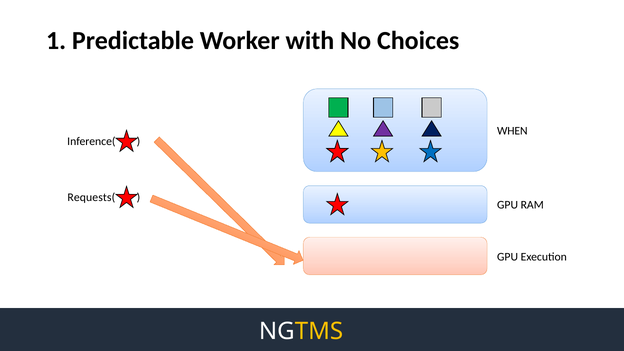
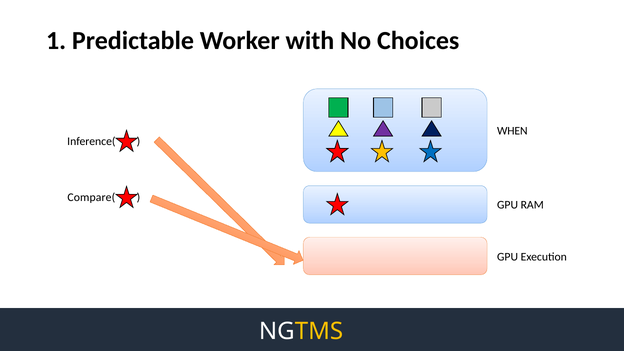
Requests(: Requests( -> Compare(
